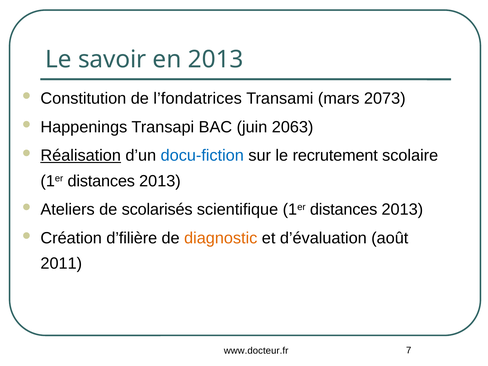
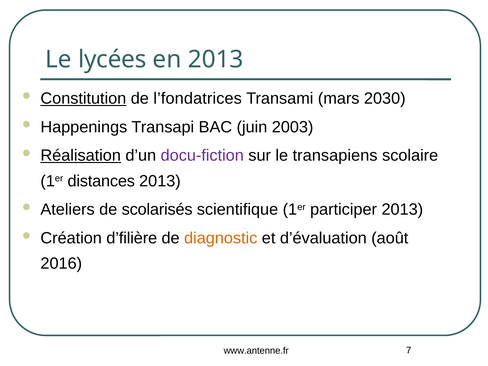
savoir: savoir -> lycées
Constitution underline: none -> present
2073: 2073 -> 2030
2063: 2063 -> 2003
docu-fiction colour: blue -> purple
recrutement: recrutement -> transapiens
scientifique 1er distances: distances -> participer
2011: 2011 -> 2016
www.docteur.fr: www.docteur.fr -> www.antenne.fr
